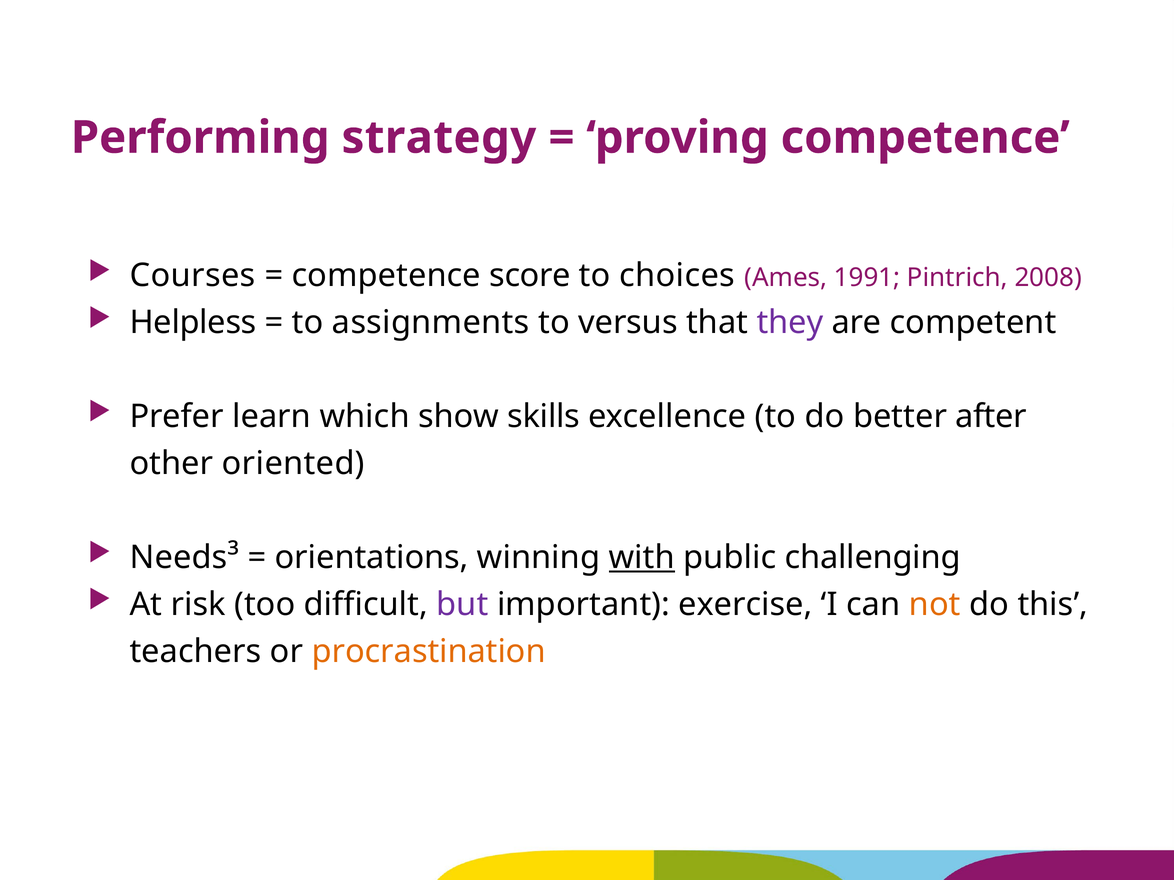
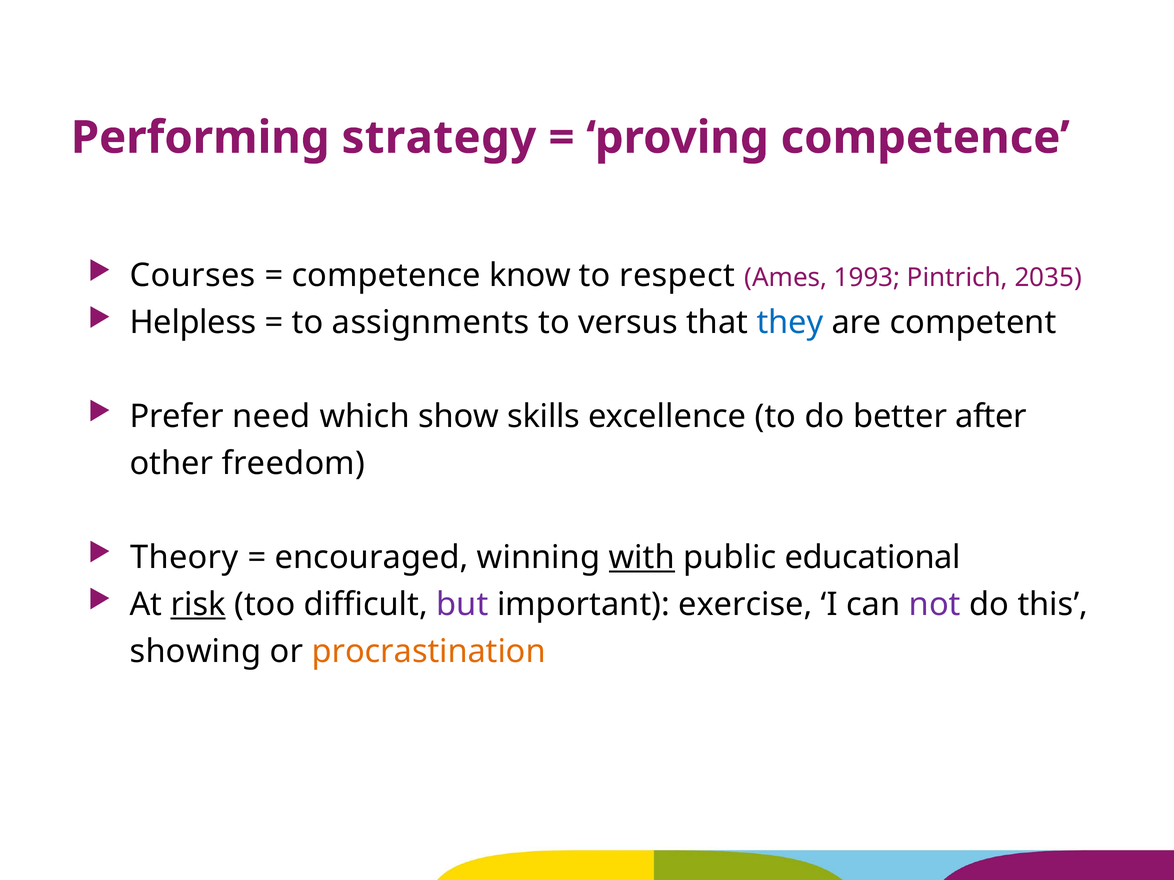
score: score -> know
choices: choices -> respect
1991: 1991 -> 1993
2008: 2008 -> 2035
they colour: purple -> blue
learn: learn -> need
oriented: oriented -> freedom
Needs³: Needs³ -> Theory
orientations: orientations -> encouraged
challenging: challenging -> educational
risk underline: none -> present
not colour: orange -> purple
teachers: teachers -> showing
